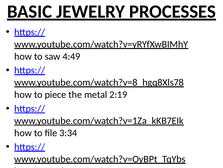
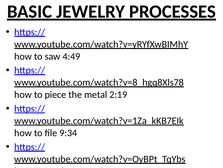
3:34: 3:34 -> 9:34
